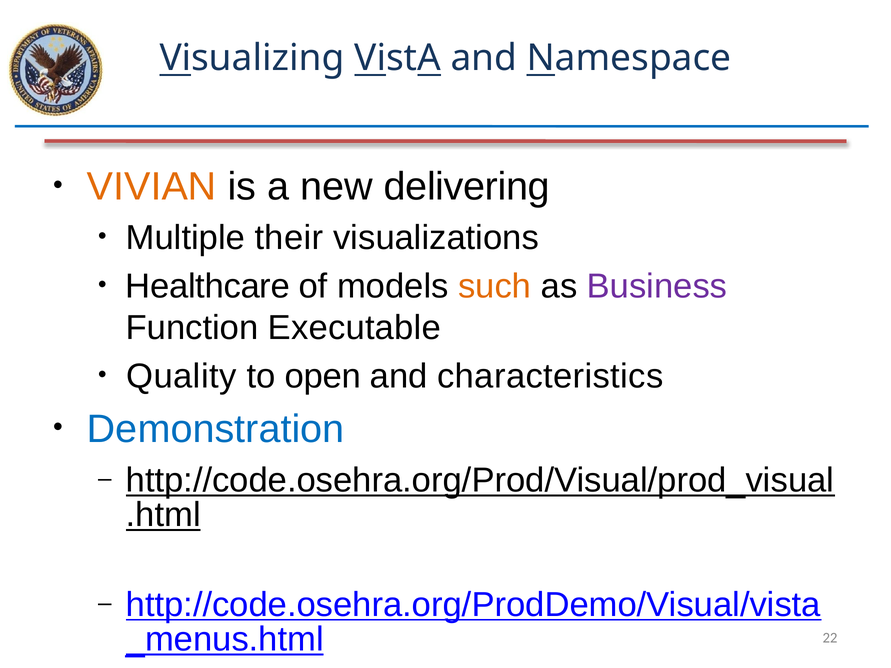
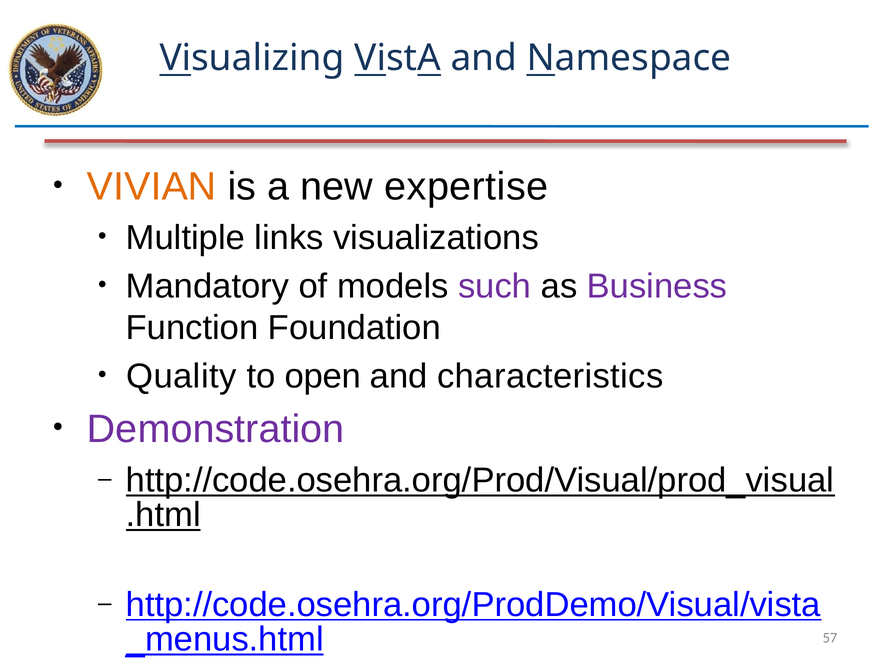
delivering: delivering -> expertise
their: their -> links
Healthcare: Healthcare -> Mandatory
such colour: orange -> purple
Executable: Executable -> Foundation
Demonstration colour: blue -> purple
22: 22 -> 57
